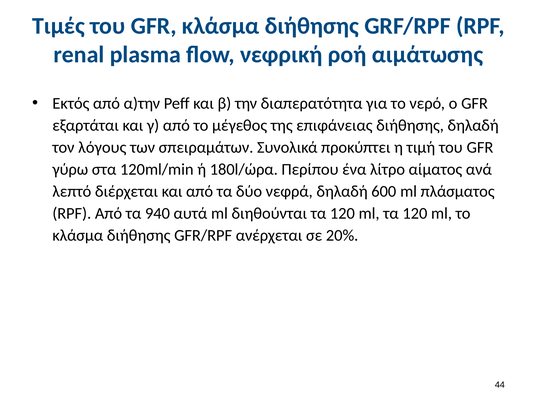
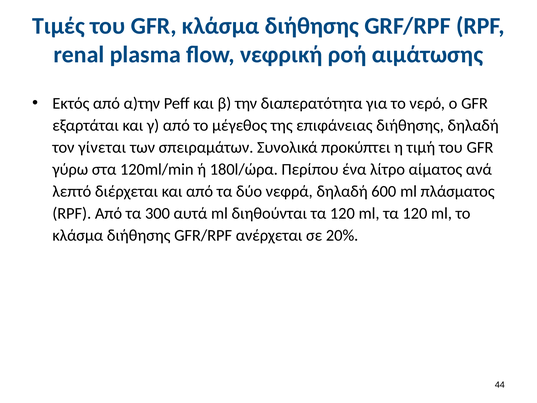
λόγους: λόγους -> γίνεται
940: 940 -> 300
